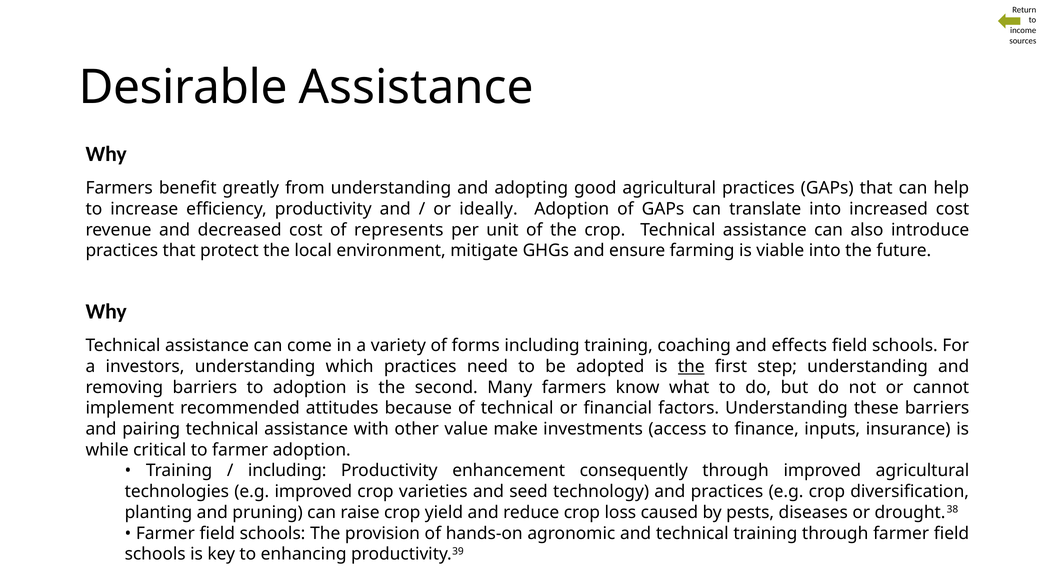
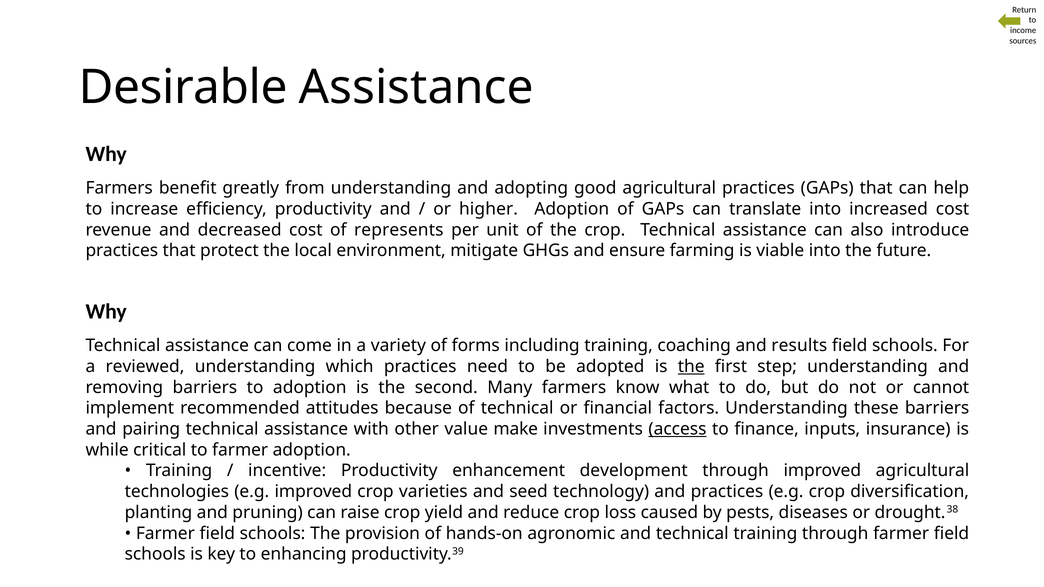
ideally: ideally -> higher
effects: effects -> results
investors: investors -> reviewed
access underline: none -> present
including at (287, 471): including -> incentive
consequently: consequently -> development
